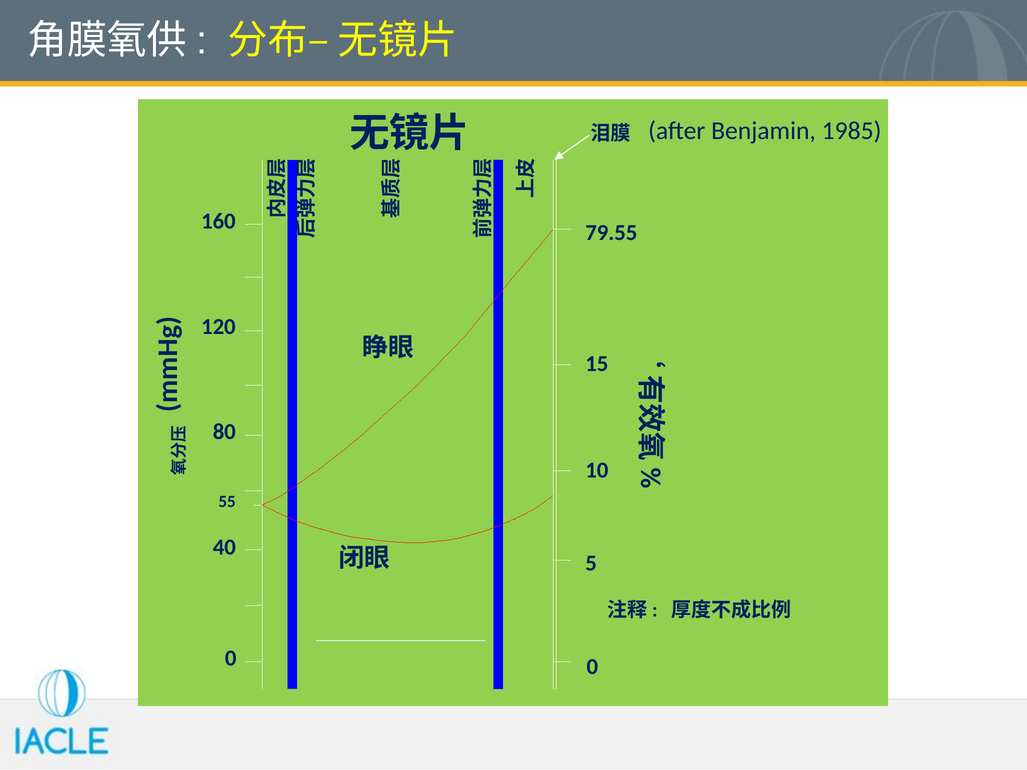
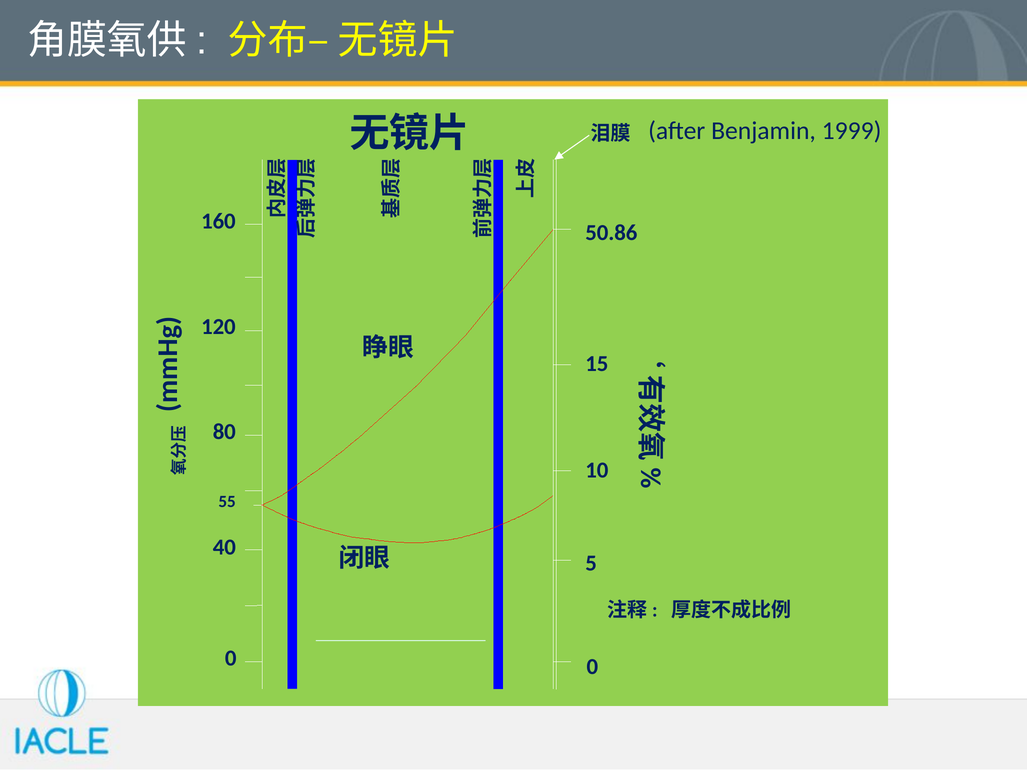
1985: 1985 -> 1999
79.55: 79.55 -> 50.86
